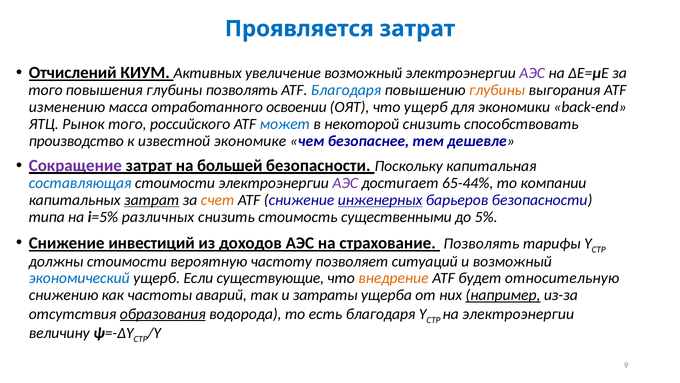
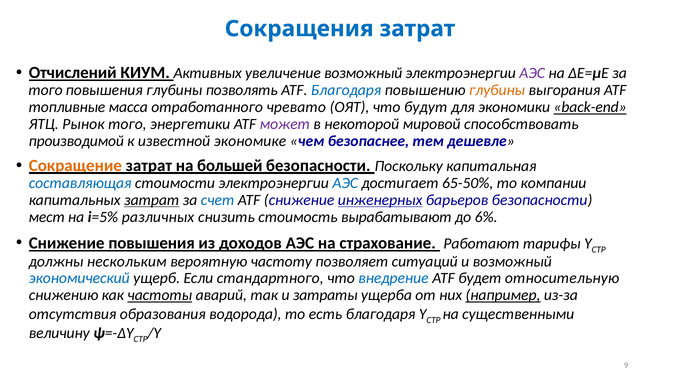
Проявляется: Проявляется -> Сокращения
изменению: изменению -> топливные
освоении: освоении -> чревато
что ущерб: ущерб -> будут
back-end underline: none -> present
российского: российского -> энергетики
может colour: blue -> purple
некоторой снизить: снизить -> мировой
производство: производство -> производимой
Сокращение colour: purple -> orange
АЭС at (345, 183) colour: purple -> blue
65-44%: 65-44% -> 65-50%
счет colour: orange -> blue
типа: типа -> мест
существенными: существенными -> вырабатывают
5%: 5% -> 6%
Снижение инвестиций: инвестиций -> повышения
страхование Позволять: Позволять -> Работают
должны стоимости: стоимости -> нескольким
существующие: существующие -> стандартного
внедрение colour: orange -> blue
частоты underline: none -> present
образования underline: present -> none
на электроэнергии: электроэнергии -> существенными
